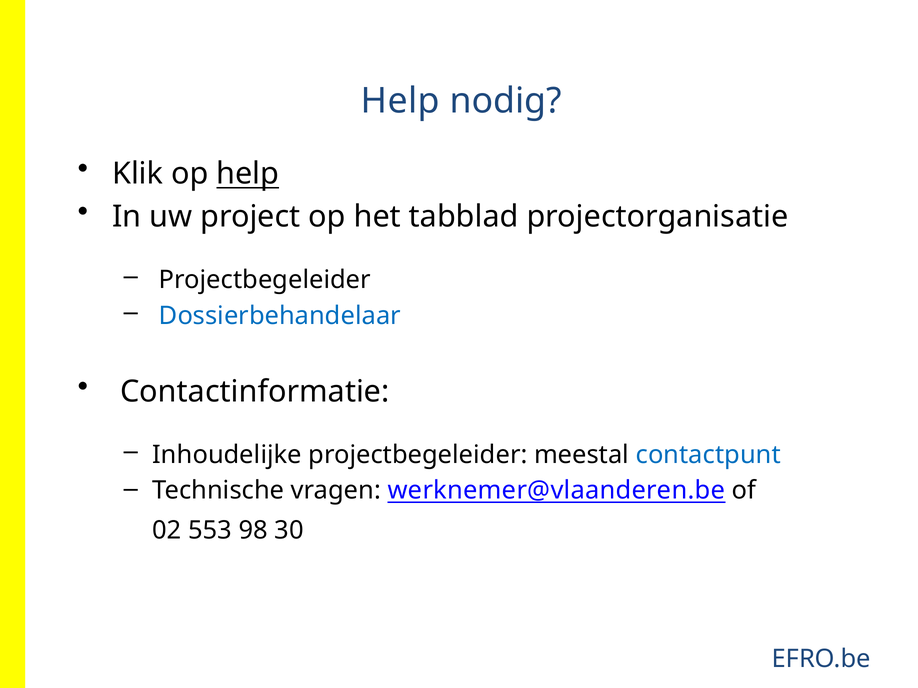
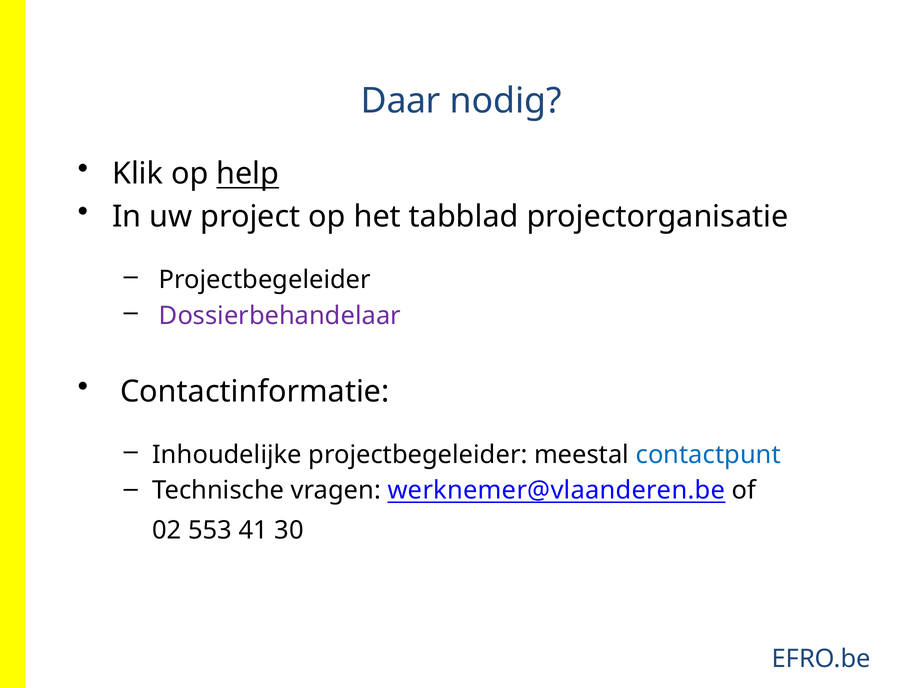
Help at (400, 101): Help -> Daar
Dossierbehandelaar colour: blue -> purple
98: 98 -> 41
